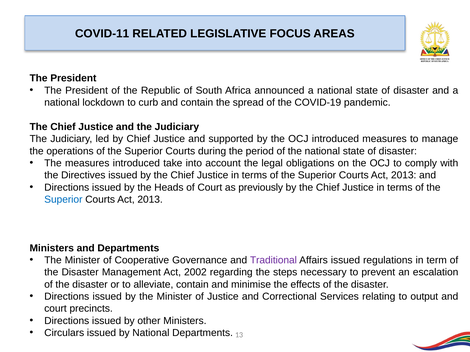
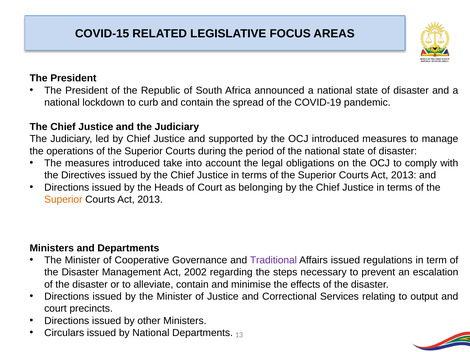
COVID-11: COVID-11 -> COVID-15
previously: previously -> belonging
Superior at (63, 200) colour: blue -> orange
